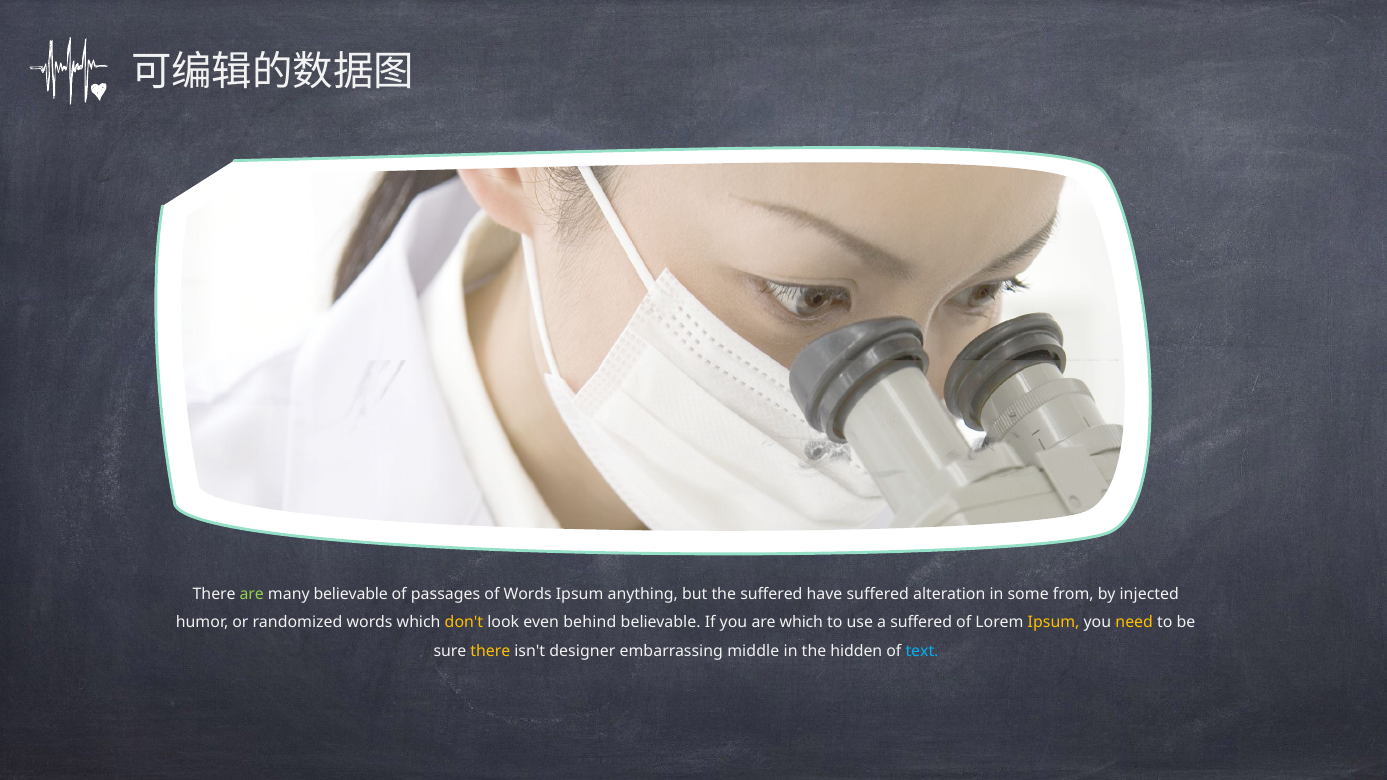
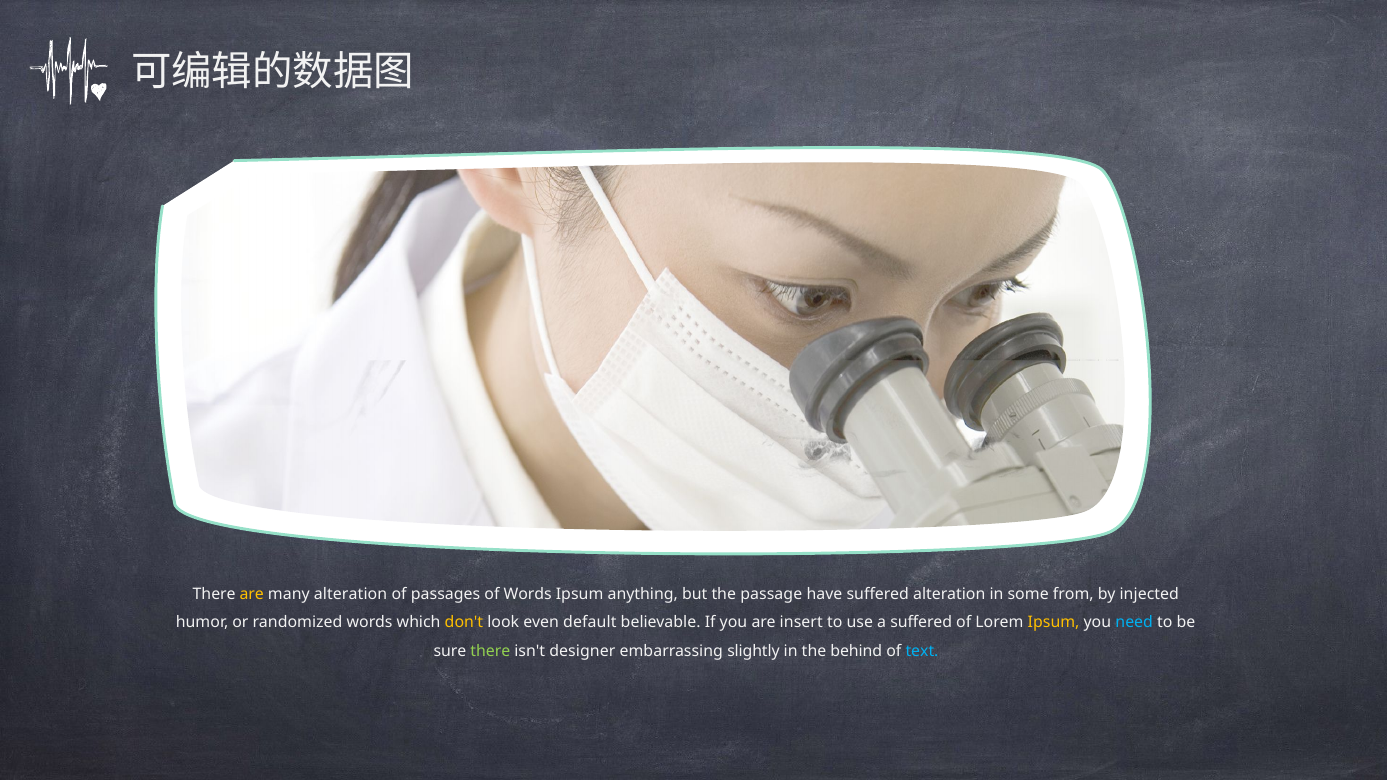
are at (252, 594) colour: light green -> yellow
many believable: believable -> alteration
the suffered: suffered -> passage
behind: behind -> default
are which: which -> insert
need colour: yellow -> light blue
there at (490, 651) colour: yellow -> light green
middle: middle -> slightly
hidden: hidden -> behind
